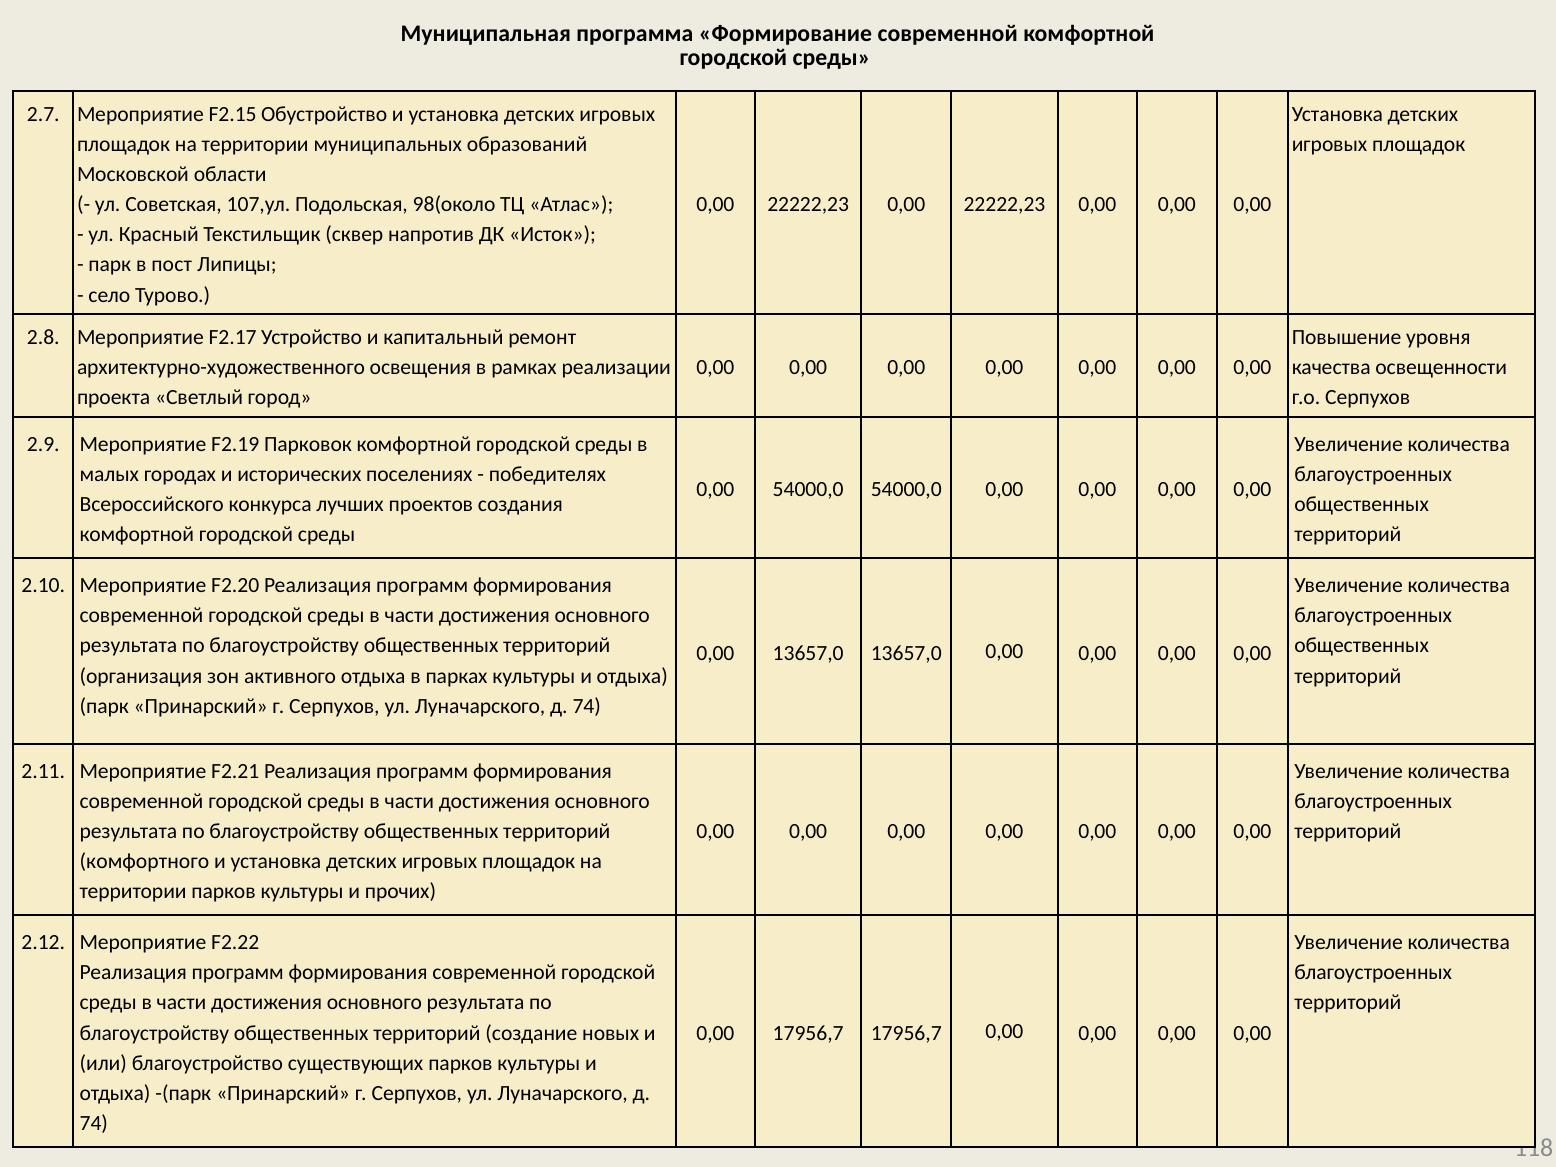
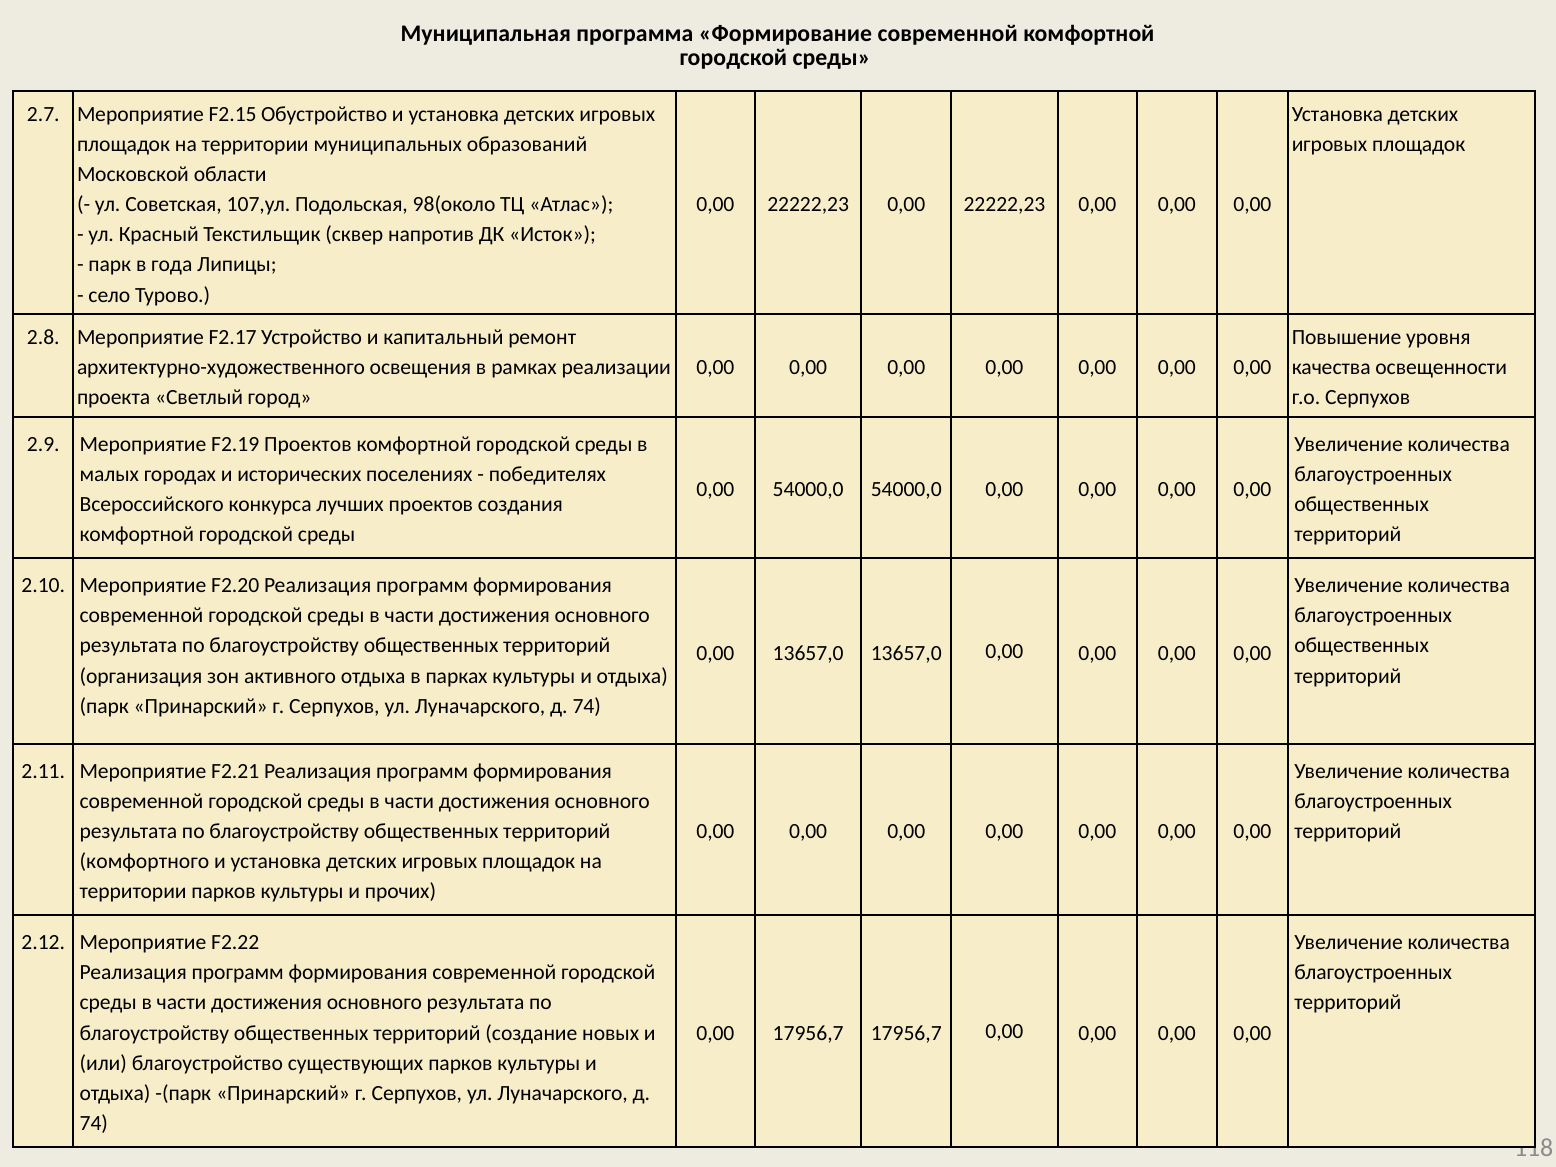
пост: пост -> года
F2.19 Парковок: Парковок -> Проектов
